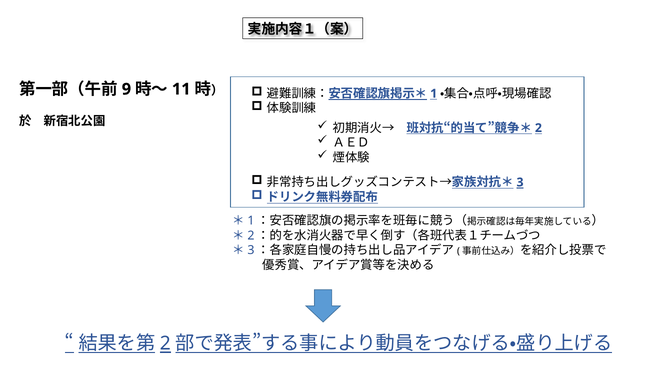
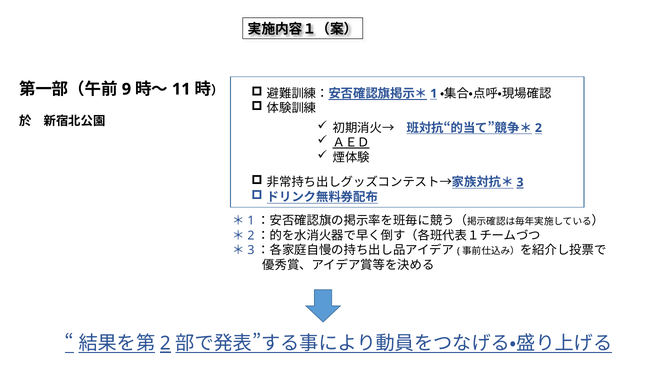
ＡＥＤ underline: none -> present
